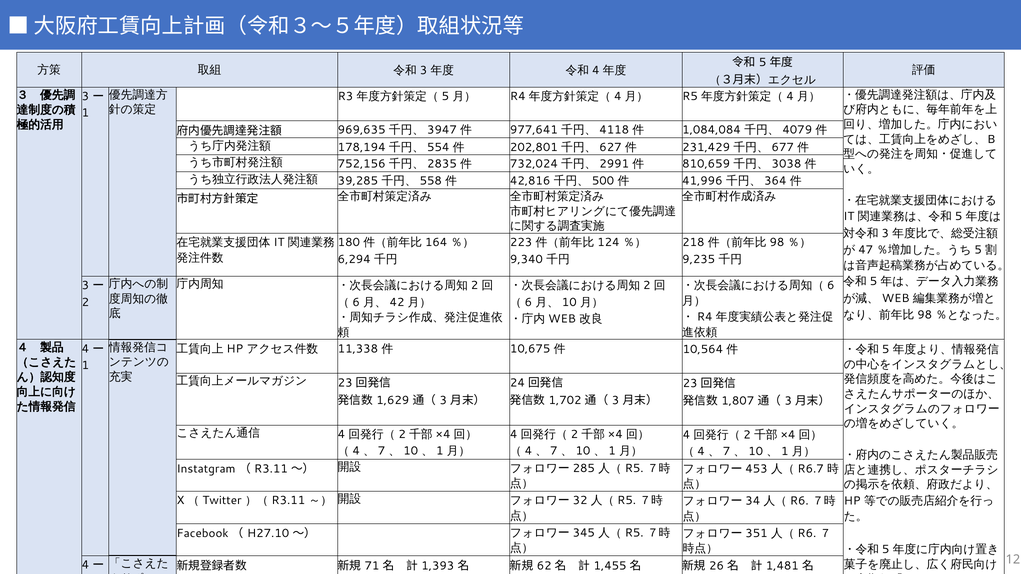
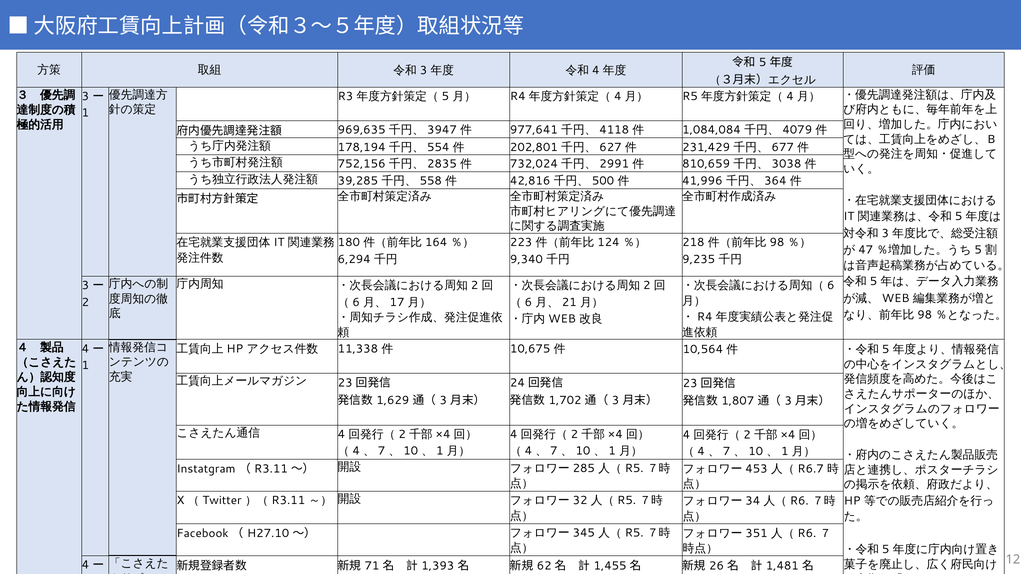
42: 42 -> 17
10 at (569, 302): 10 -> 21
